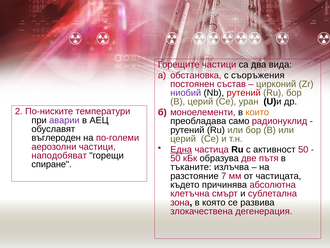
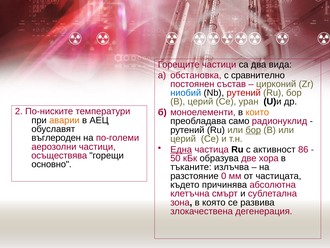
съоръжения: съоръжения -> сравнително
ниобий colour: purple -> blue
аварии colour: purple -> orange
бор at (253, 130) underline: none -> present
активност 50: 50 -> 86
наподобяват: наподобяват -> осъществява
пътя: пътя -> хора
спиране: спиране -> основно
7: 7 -> 0
